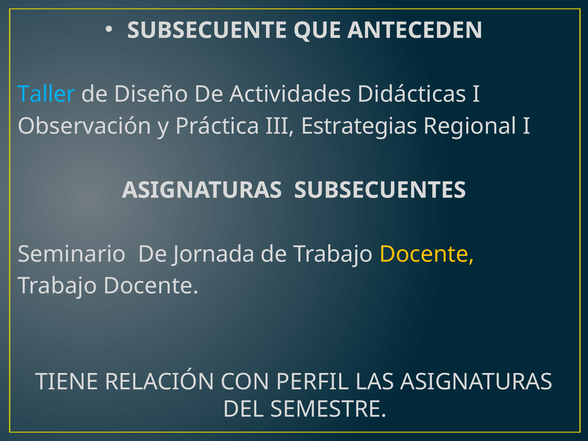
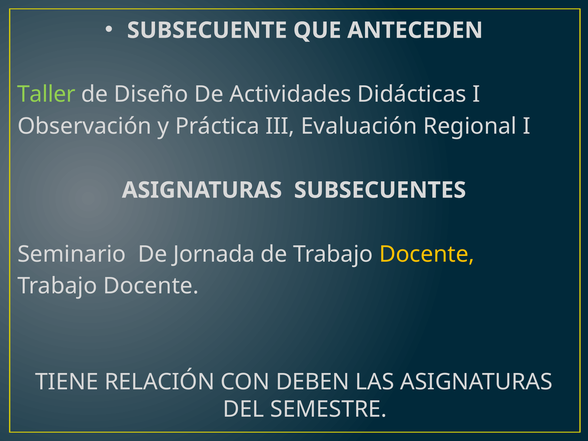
Taller colour: light blue -> light green
Estrategias: Estrategias -> Evaluación
PERFIL: PERFIL -> DEBEN
